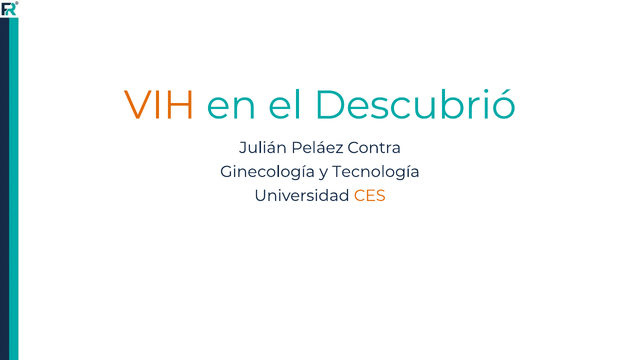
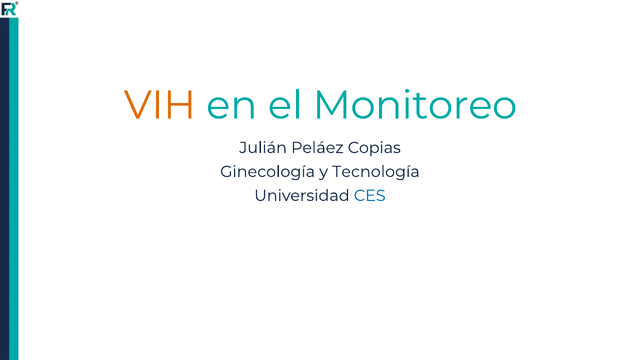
Descubrió: Descubrió -> Monitoreo
Contra: Contra -> Copias
CES colour: orange -> blue
